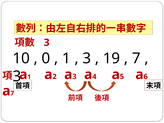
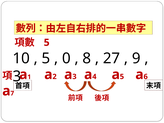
3 at (47, 43): 3 -> 5
0 at (46, 58): 0 -> 5
1 at (66, 58): 1 -> 0
3 at (87, 58): 3 -> 8
19: 19 -> 27
7 at (136, 58): 7 -> 9
